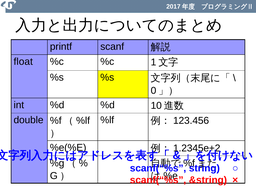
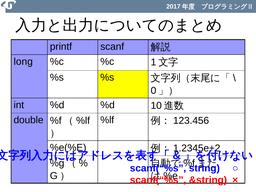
float: float -> long
